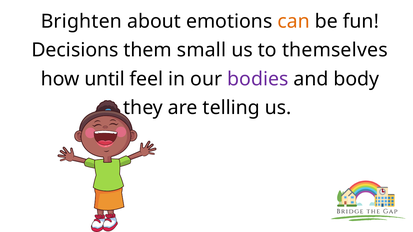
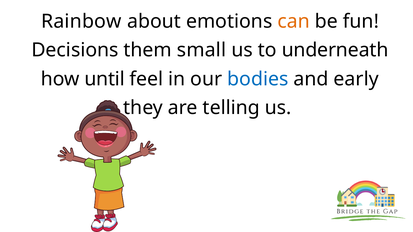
Brighten: Brighten -> Rainbow
themselves: themselves -> underneath
bodies colour: purple -> blue
body: body -> early
